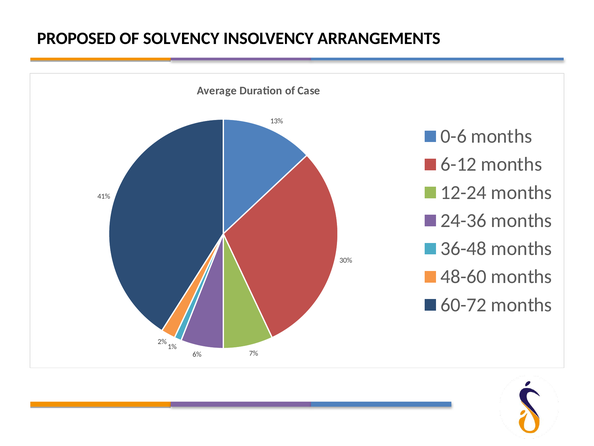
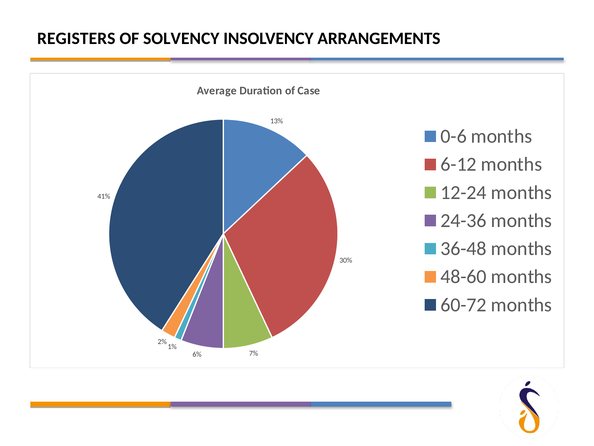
PROPOSED: PROPOSED -> REGISTERS
